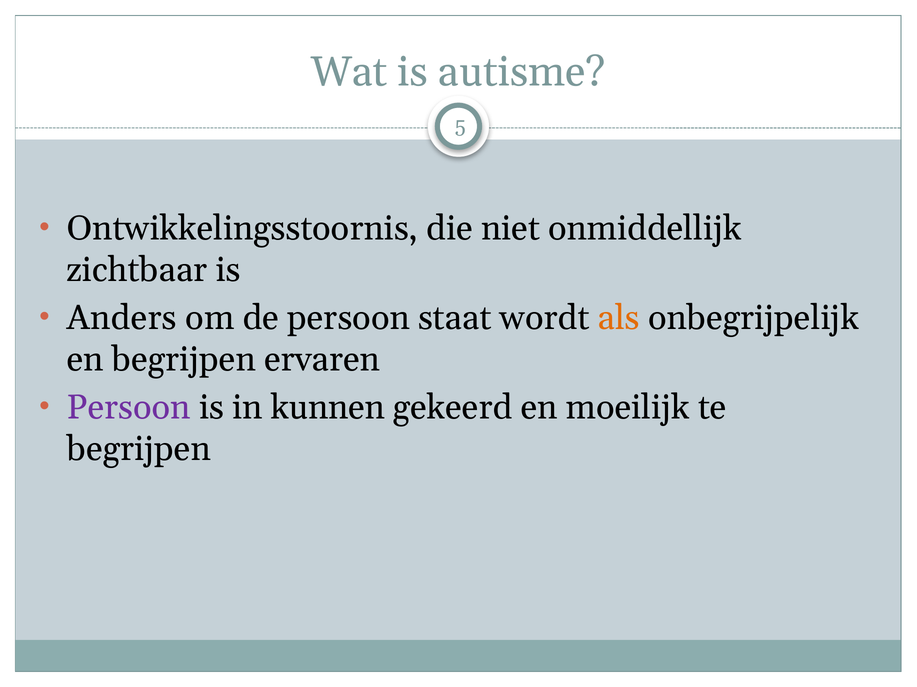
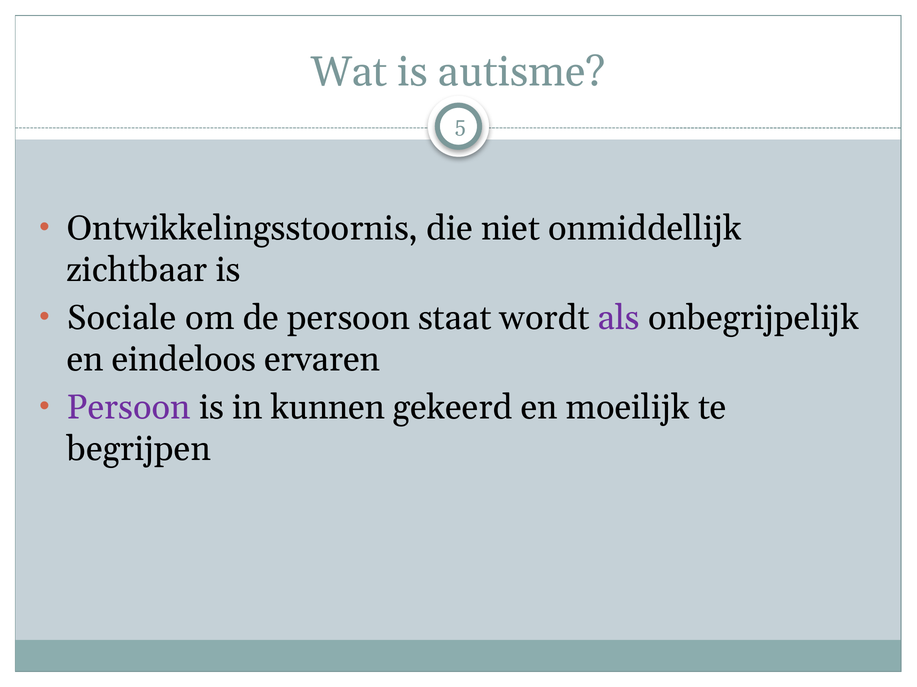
Anders: Anders -> Sociale
als colour: orange -> purple
en begrijpen: begrijpen -> eindeloos
